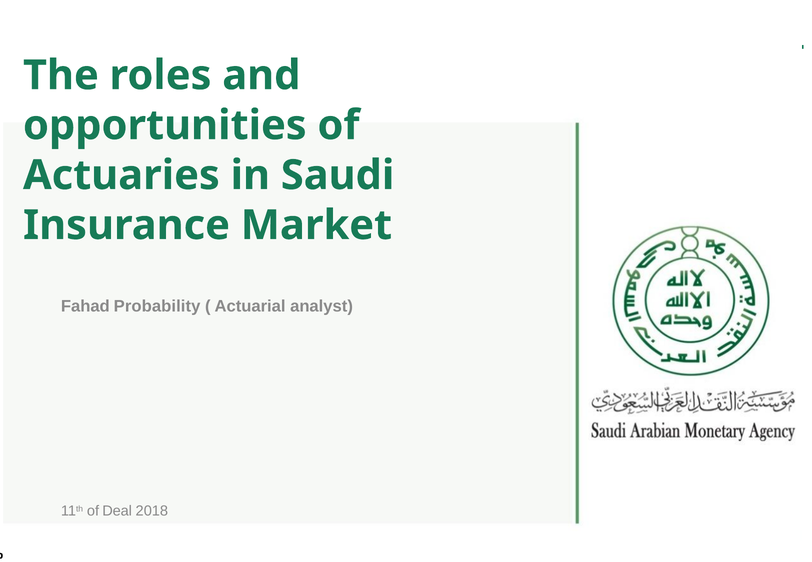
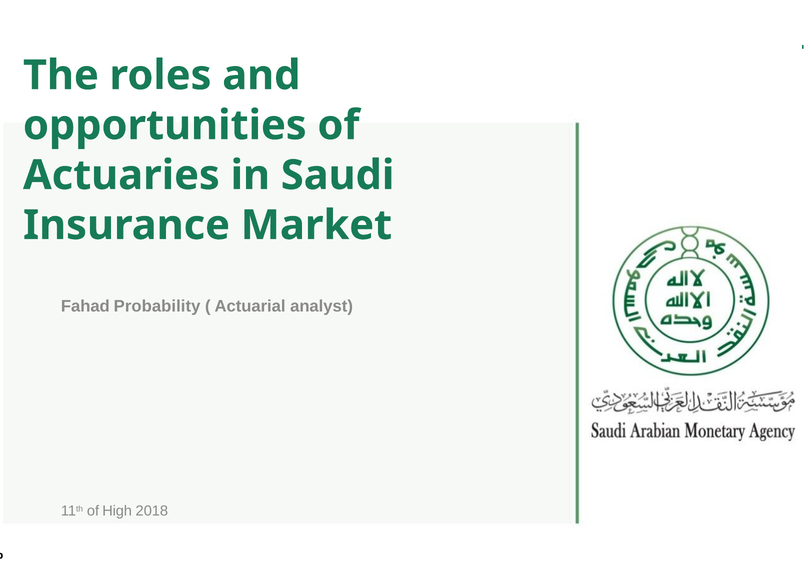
Deal: Deal -> High
